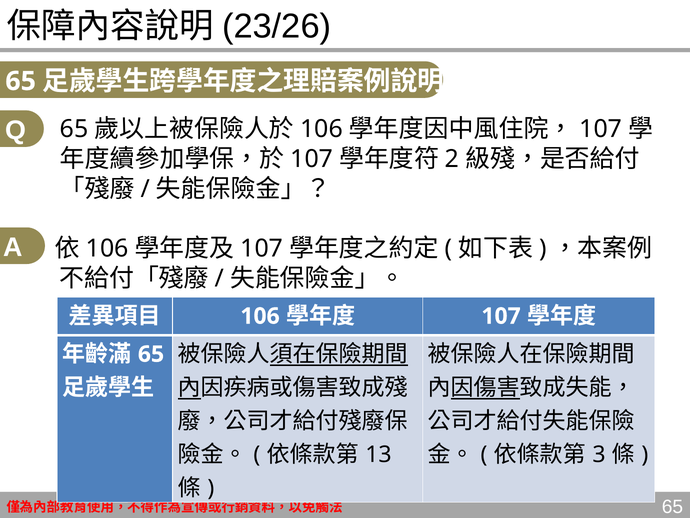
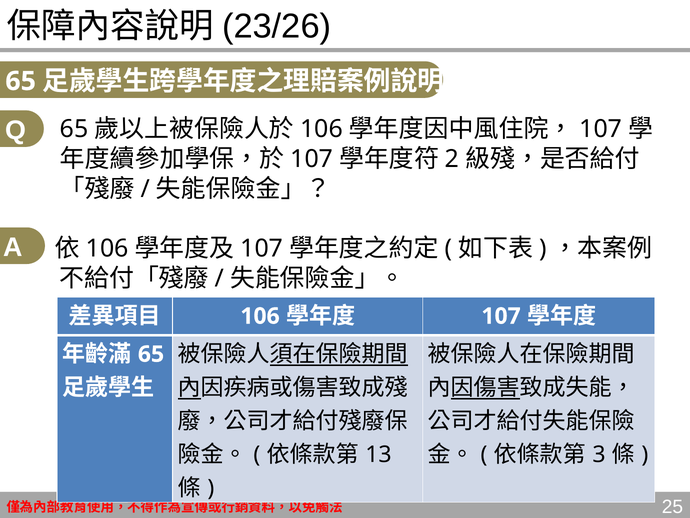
65 at (672, 506): 65 -> 25
